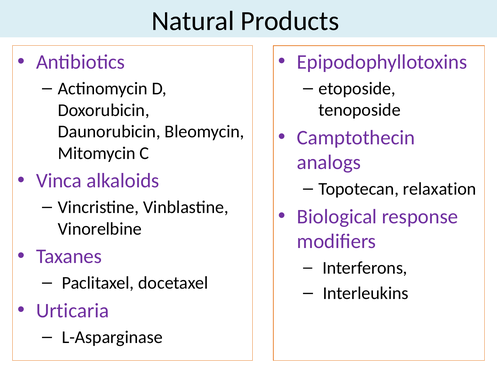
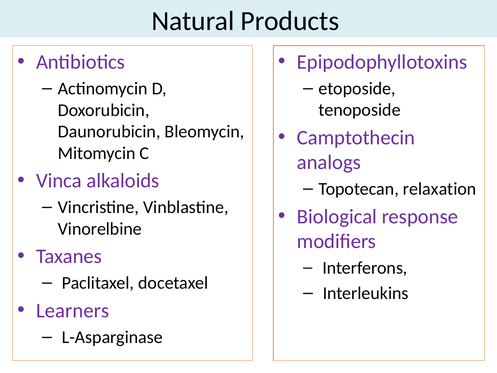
Urticaria: Urticaria -> Learners
